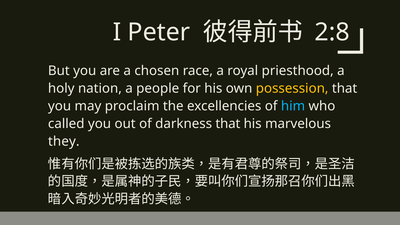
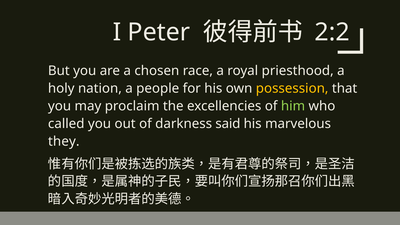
2:8: 2:8 -> 2:2
him colour: light blue -> light green
darkness that: that -> said
